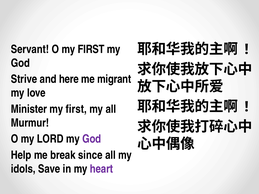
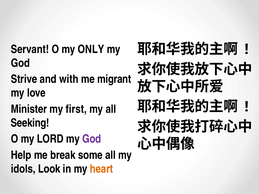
O my FIRST: FIRST -> ONLY
here: here -> with
Murmur: Murmur -> Seeking
since: since -> some
Save: Save -> Look
heart colour: purple -> orange
